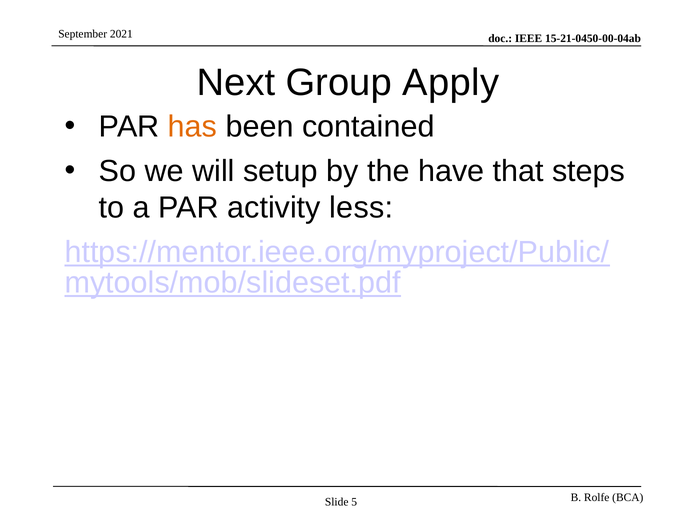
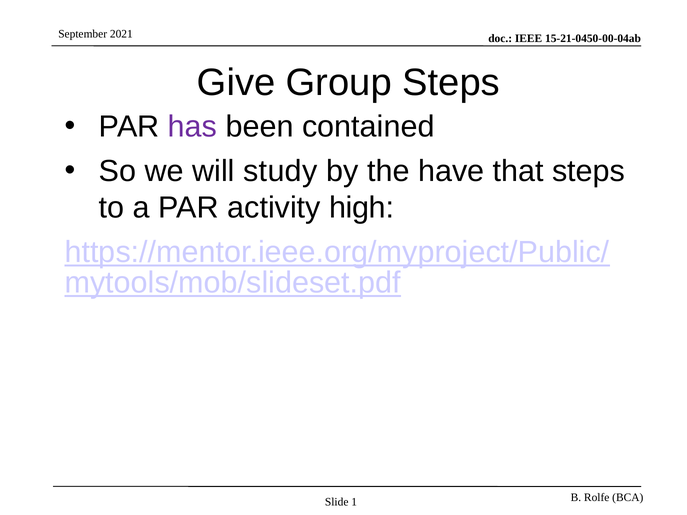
Next: Next -> Give
Group Apply: Apply -> Steps
has colour: orange -> purple
setup: setup -> study
less: less -> high
5: 5 -> 1
